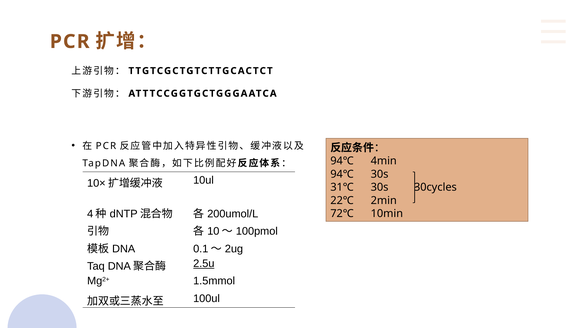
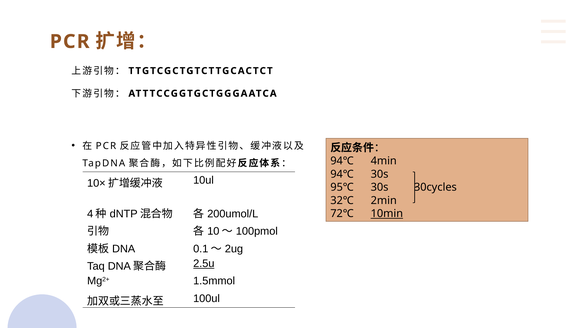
31℃: 31℃ -> 95℃
22℃: 22℃ -> 32℃
10min underline: none -> present
